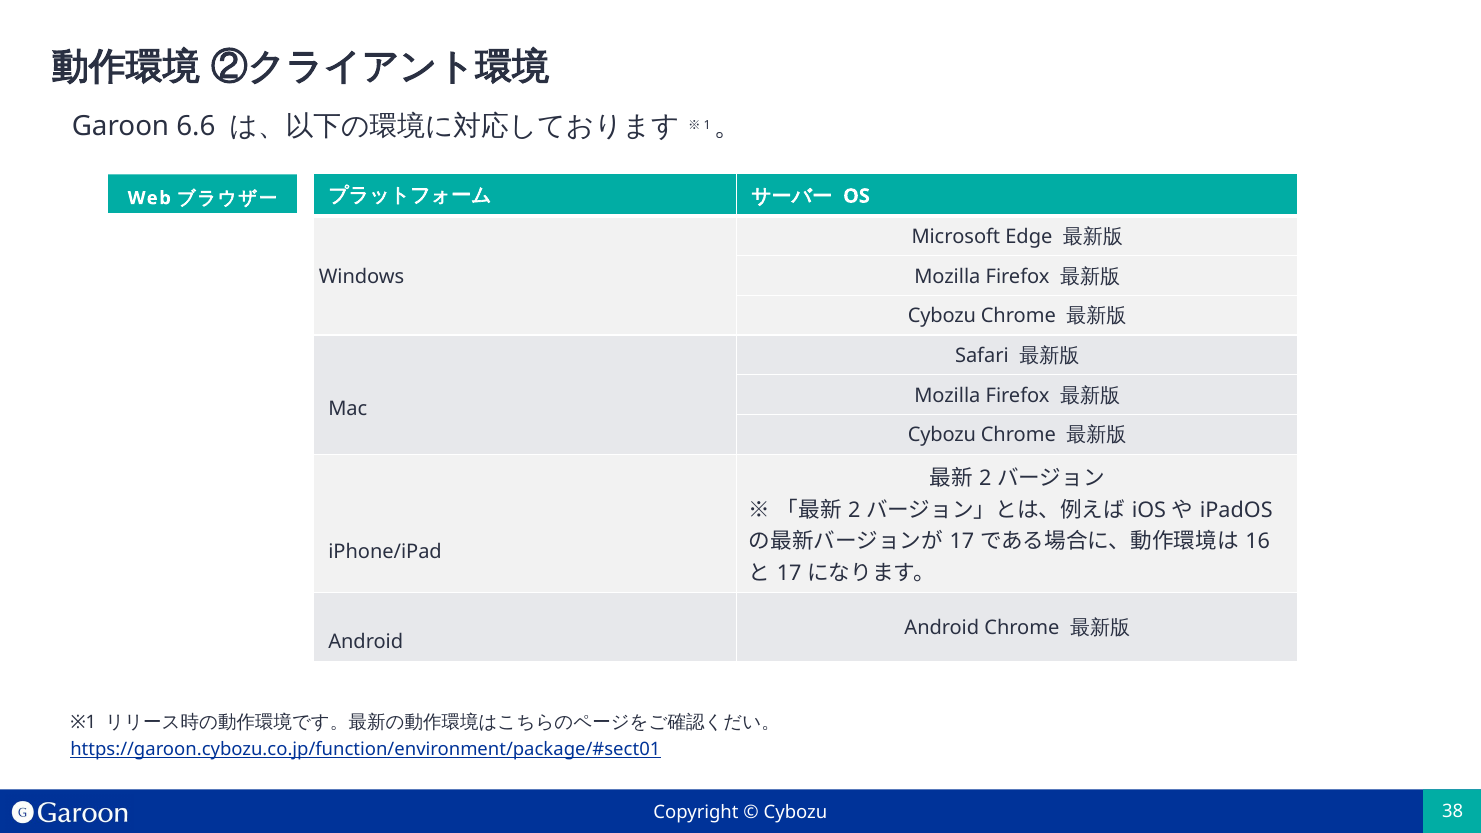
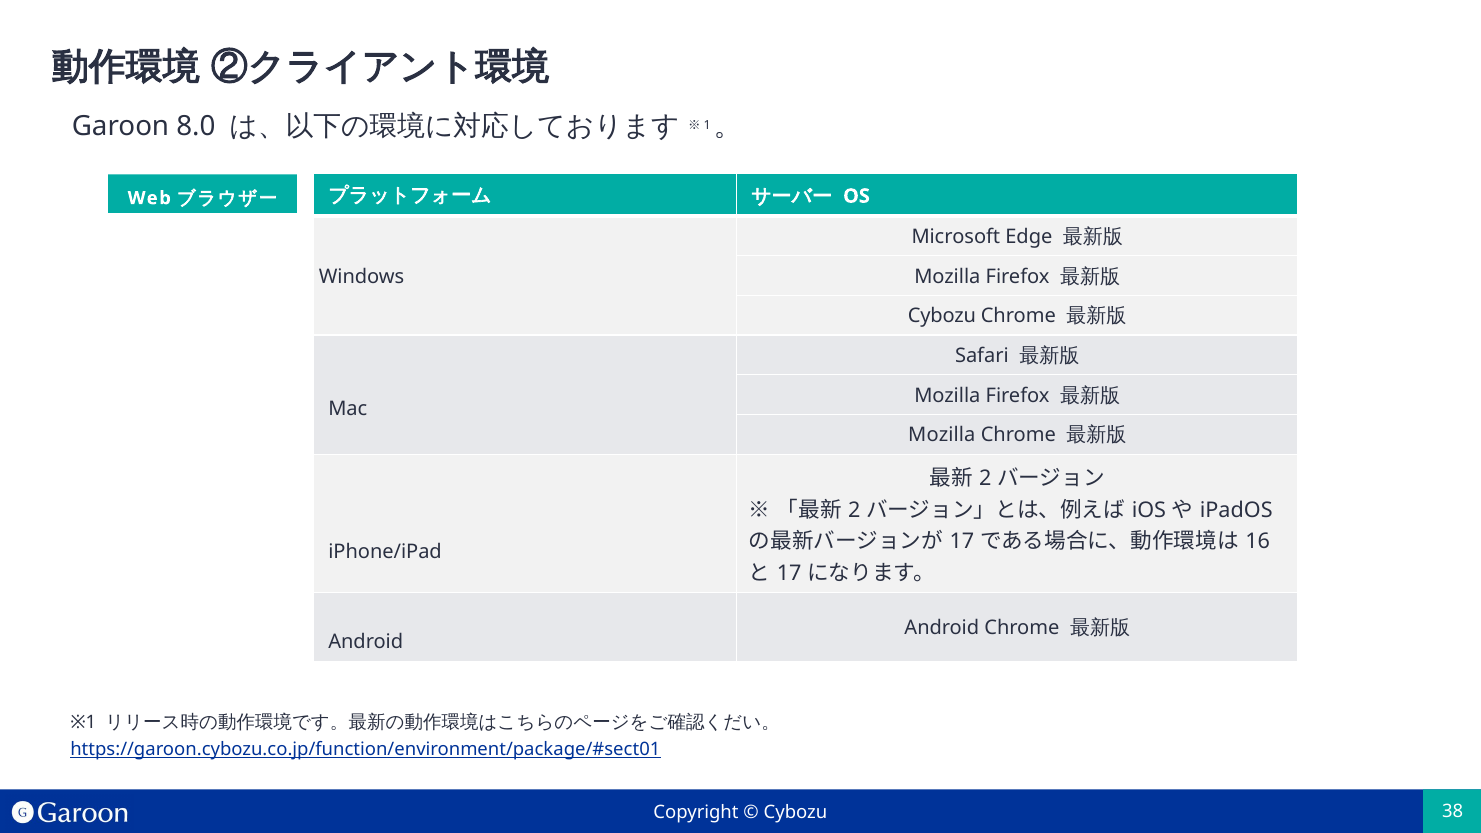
6.6: 6.6 -> 8.0
Cybozu at (942, 435): Cybozu -> Mozilla
